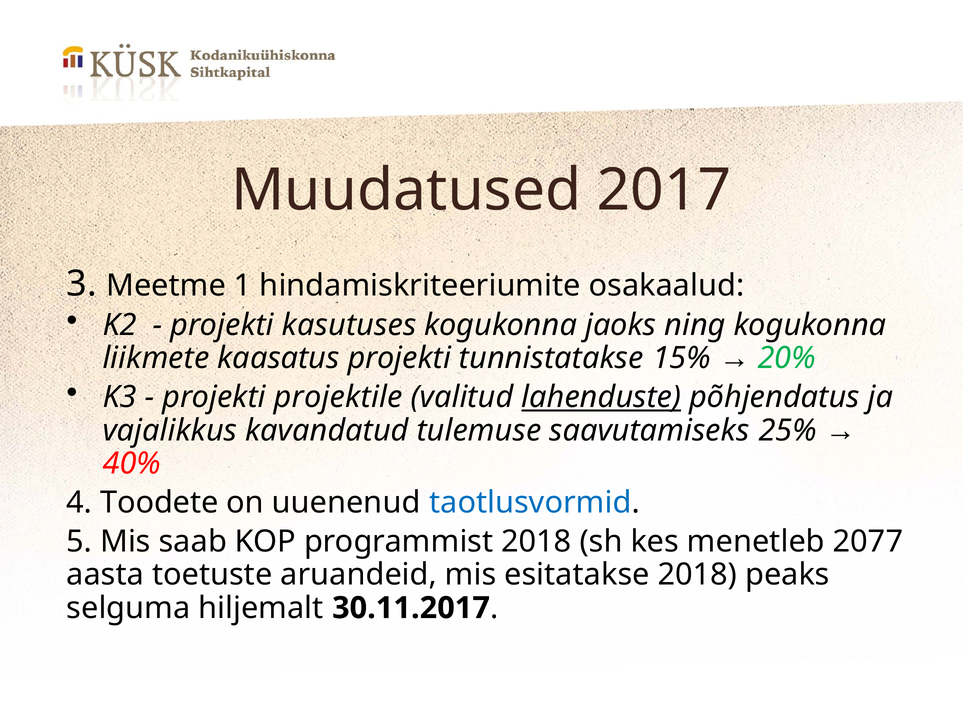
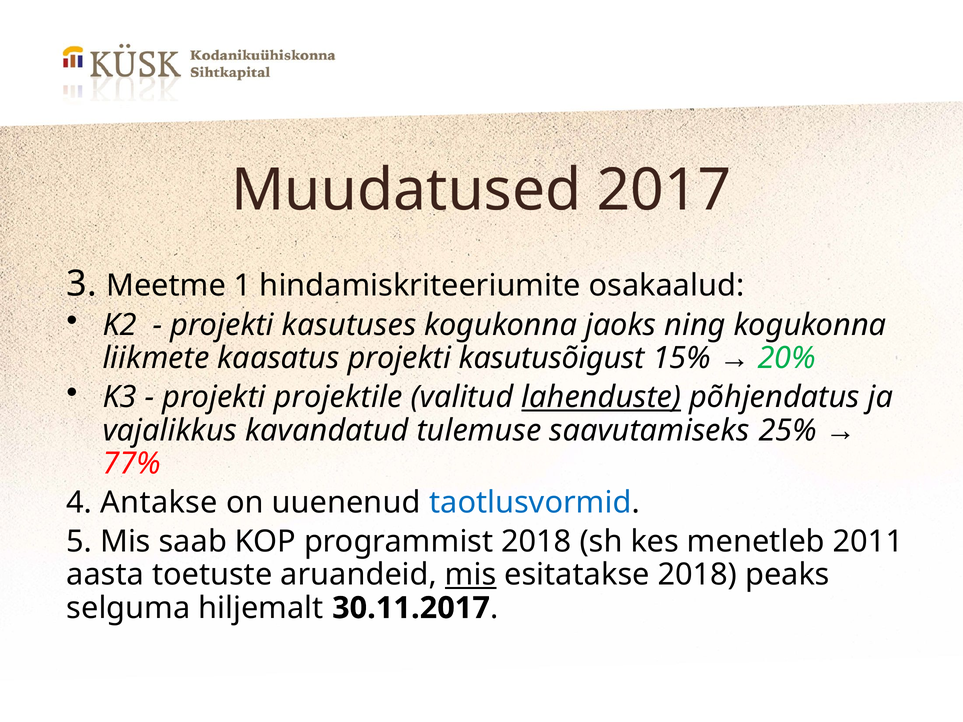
tunnistatakse: tunnistatakse -> kasutusõigust
40%: 40% -> 77%
Toodete: Toodete -> Antakse
2077: 2077 -> 2011
mis at (471, 575) underline: none -> present
